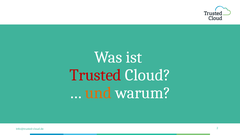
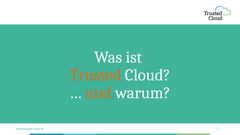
Trusted colour: red -> orange
